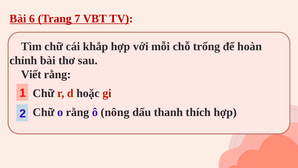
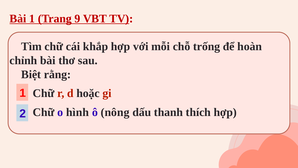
Bài 6: 6 -> 1
7: 7 -> 9
Viết: Viết -> Biệt
o rằng: rằng -> hình
